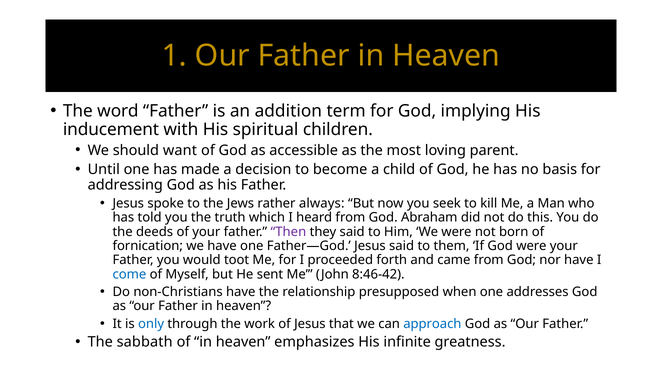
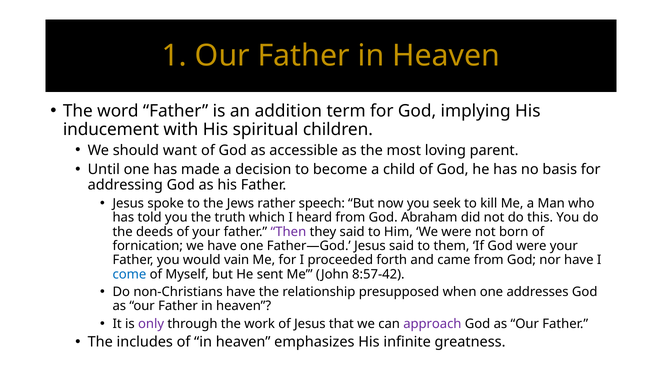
always: always -> speech
toot: toot -> vain
8:46-42: 8:46-42 -> 8:57-42
only colour: blue -> purple
approach colour: blue -> purple
sabbath: sabbath -> includes
